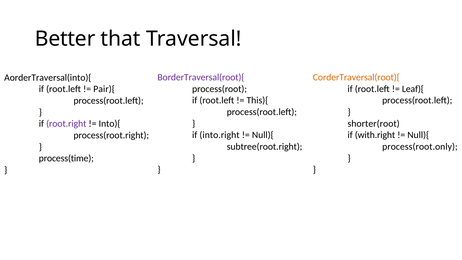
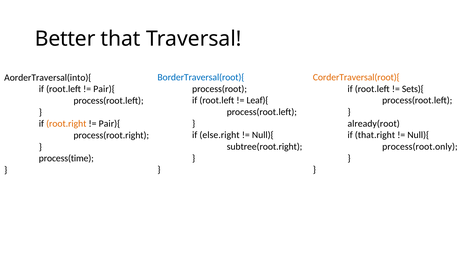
BorderTraversal(root){ colour: purple -> blue
Leaf){: Leaf){ -> Sets){
This){: This){ -> Leaf){
shorter(root: shorter(root -> already(root
root.right colour: purple -> orange
Into){ at (110, 124): Into){ -> Pair){
into.right: into.right -> else.right
with.right: with.right -> that.right
